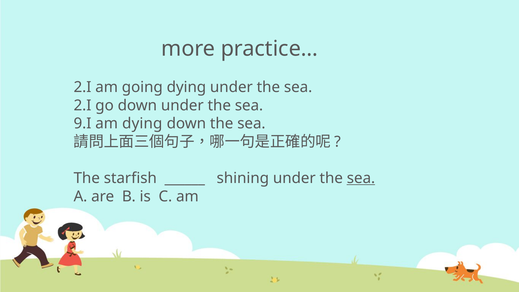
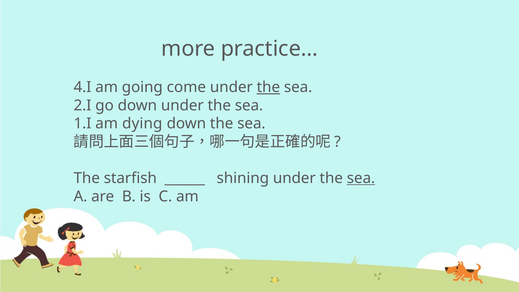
2.I at (83, 87): 2.I -> 4.I
going dying: dying -> come
the at (268, 87) underline: none -> present
9.I: 9.I -> 1.I
